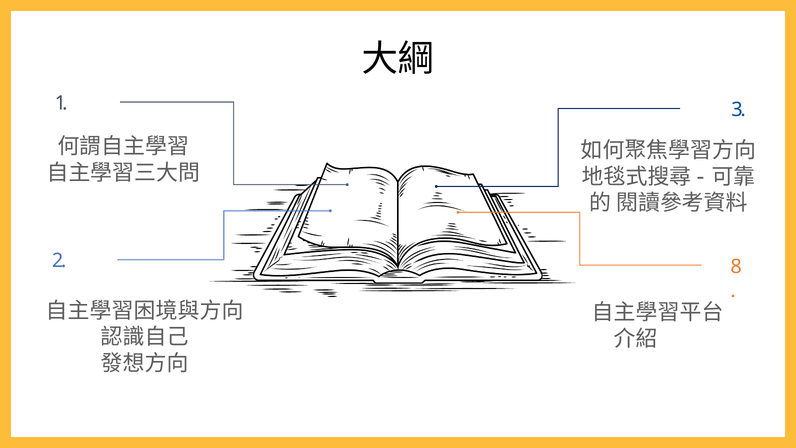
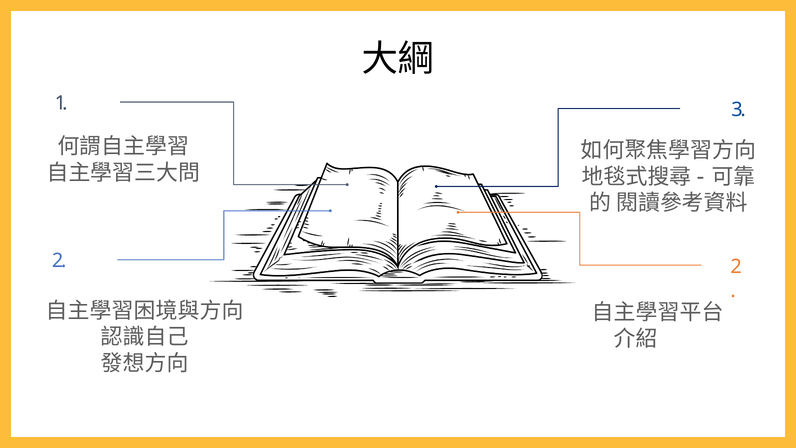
2 8: 8 -> 2
